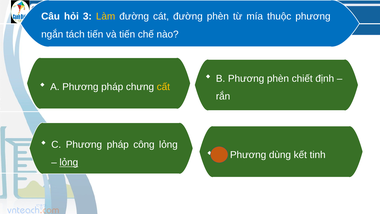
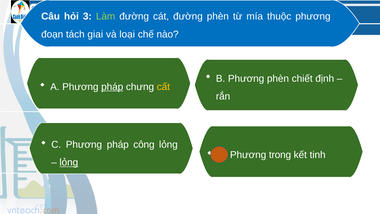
Làm colour: yellow -> light green
ngắn: ngắn -> đoạn
tách tiến: tiến -> giai
và tiến: tiến -> loại
pháp at (112, 87) underline: none -> present
dùng: dùng -> trong
